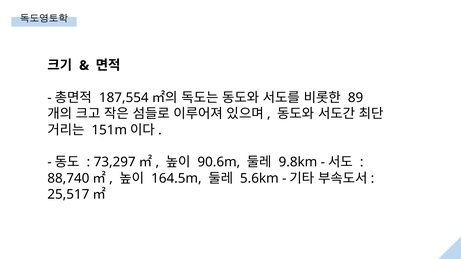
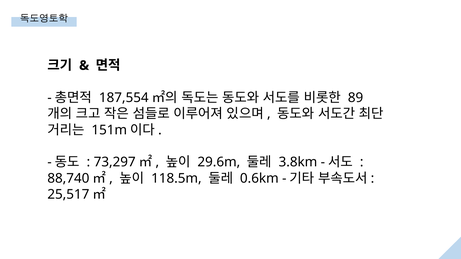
90.6m: 90.6m -> 29.6m
9.8km: 9.8km -> 3.8km
164.5m: 164.5m -> 118.5m
5.6km: 5.6km -> 0.6km
